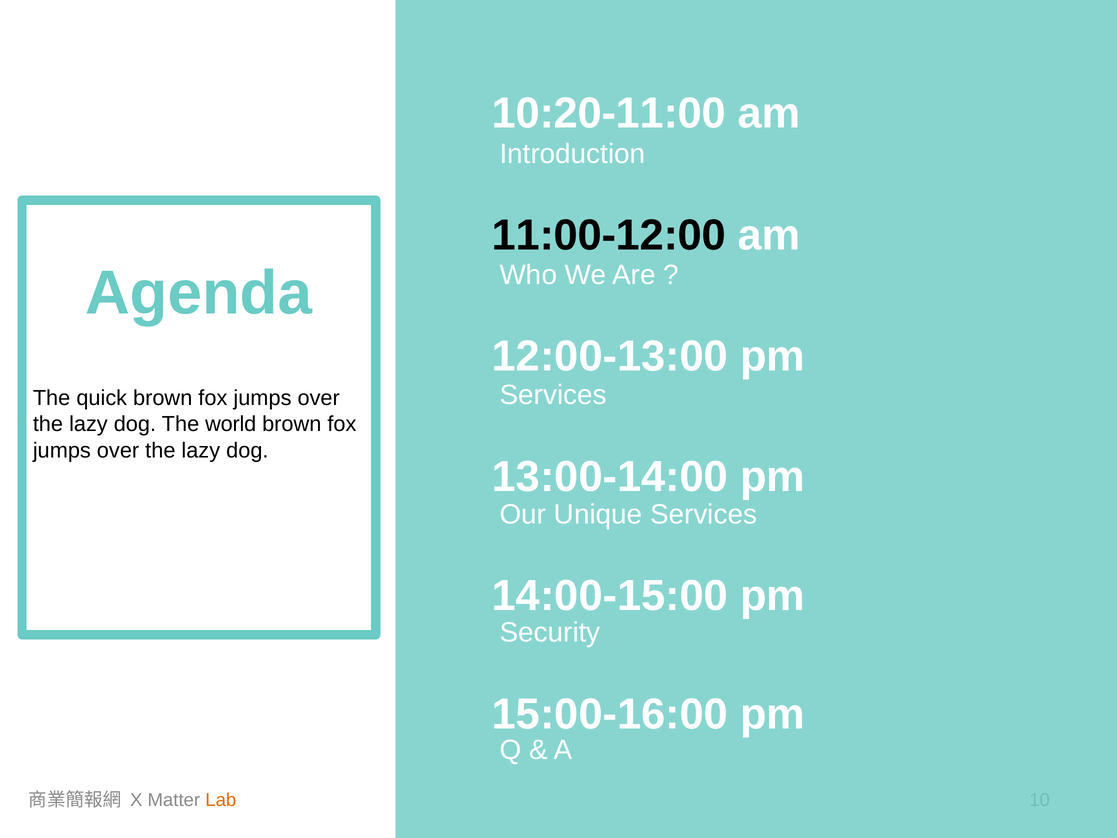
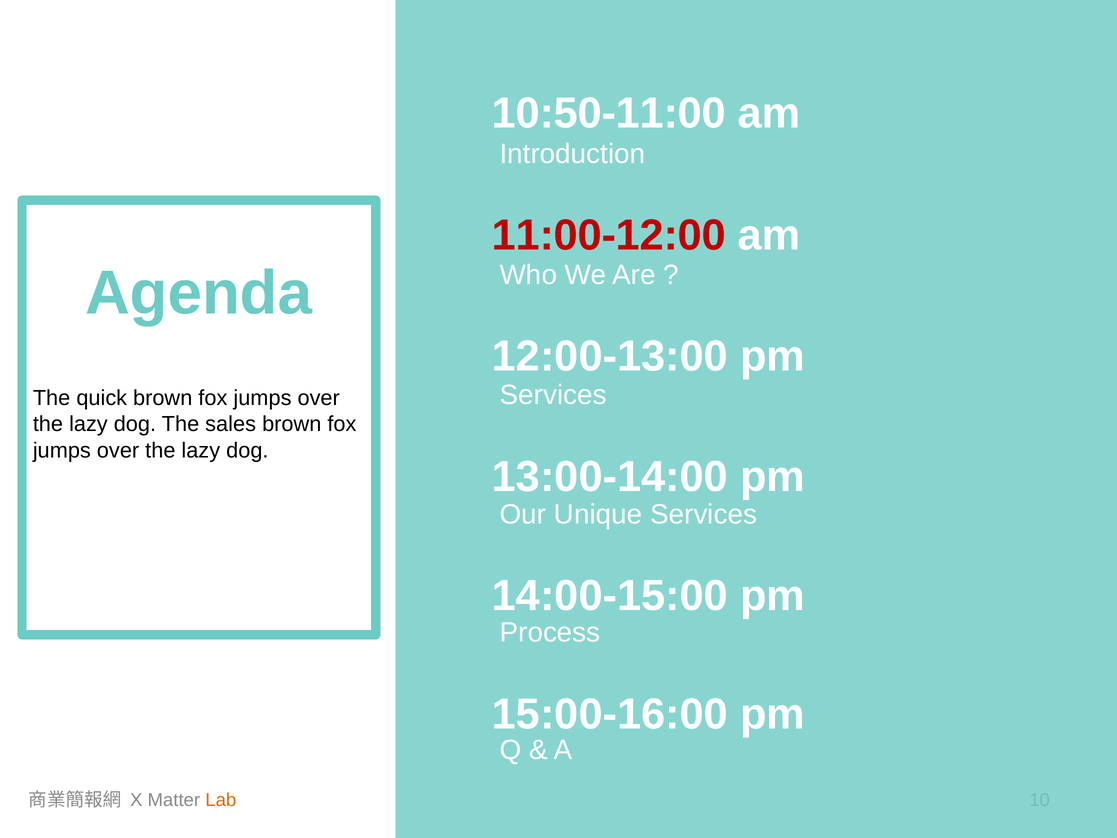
10:20-11:00: 10:20-11:00 -> 10:50-11:00
11:00-12:00 colour: black -> red
world: world -> sales
Security: Security -> Process
